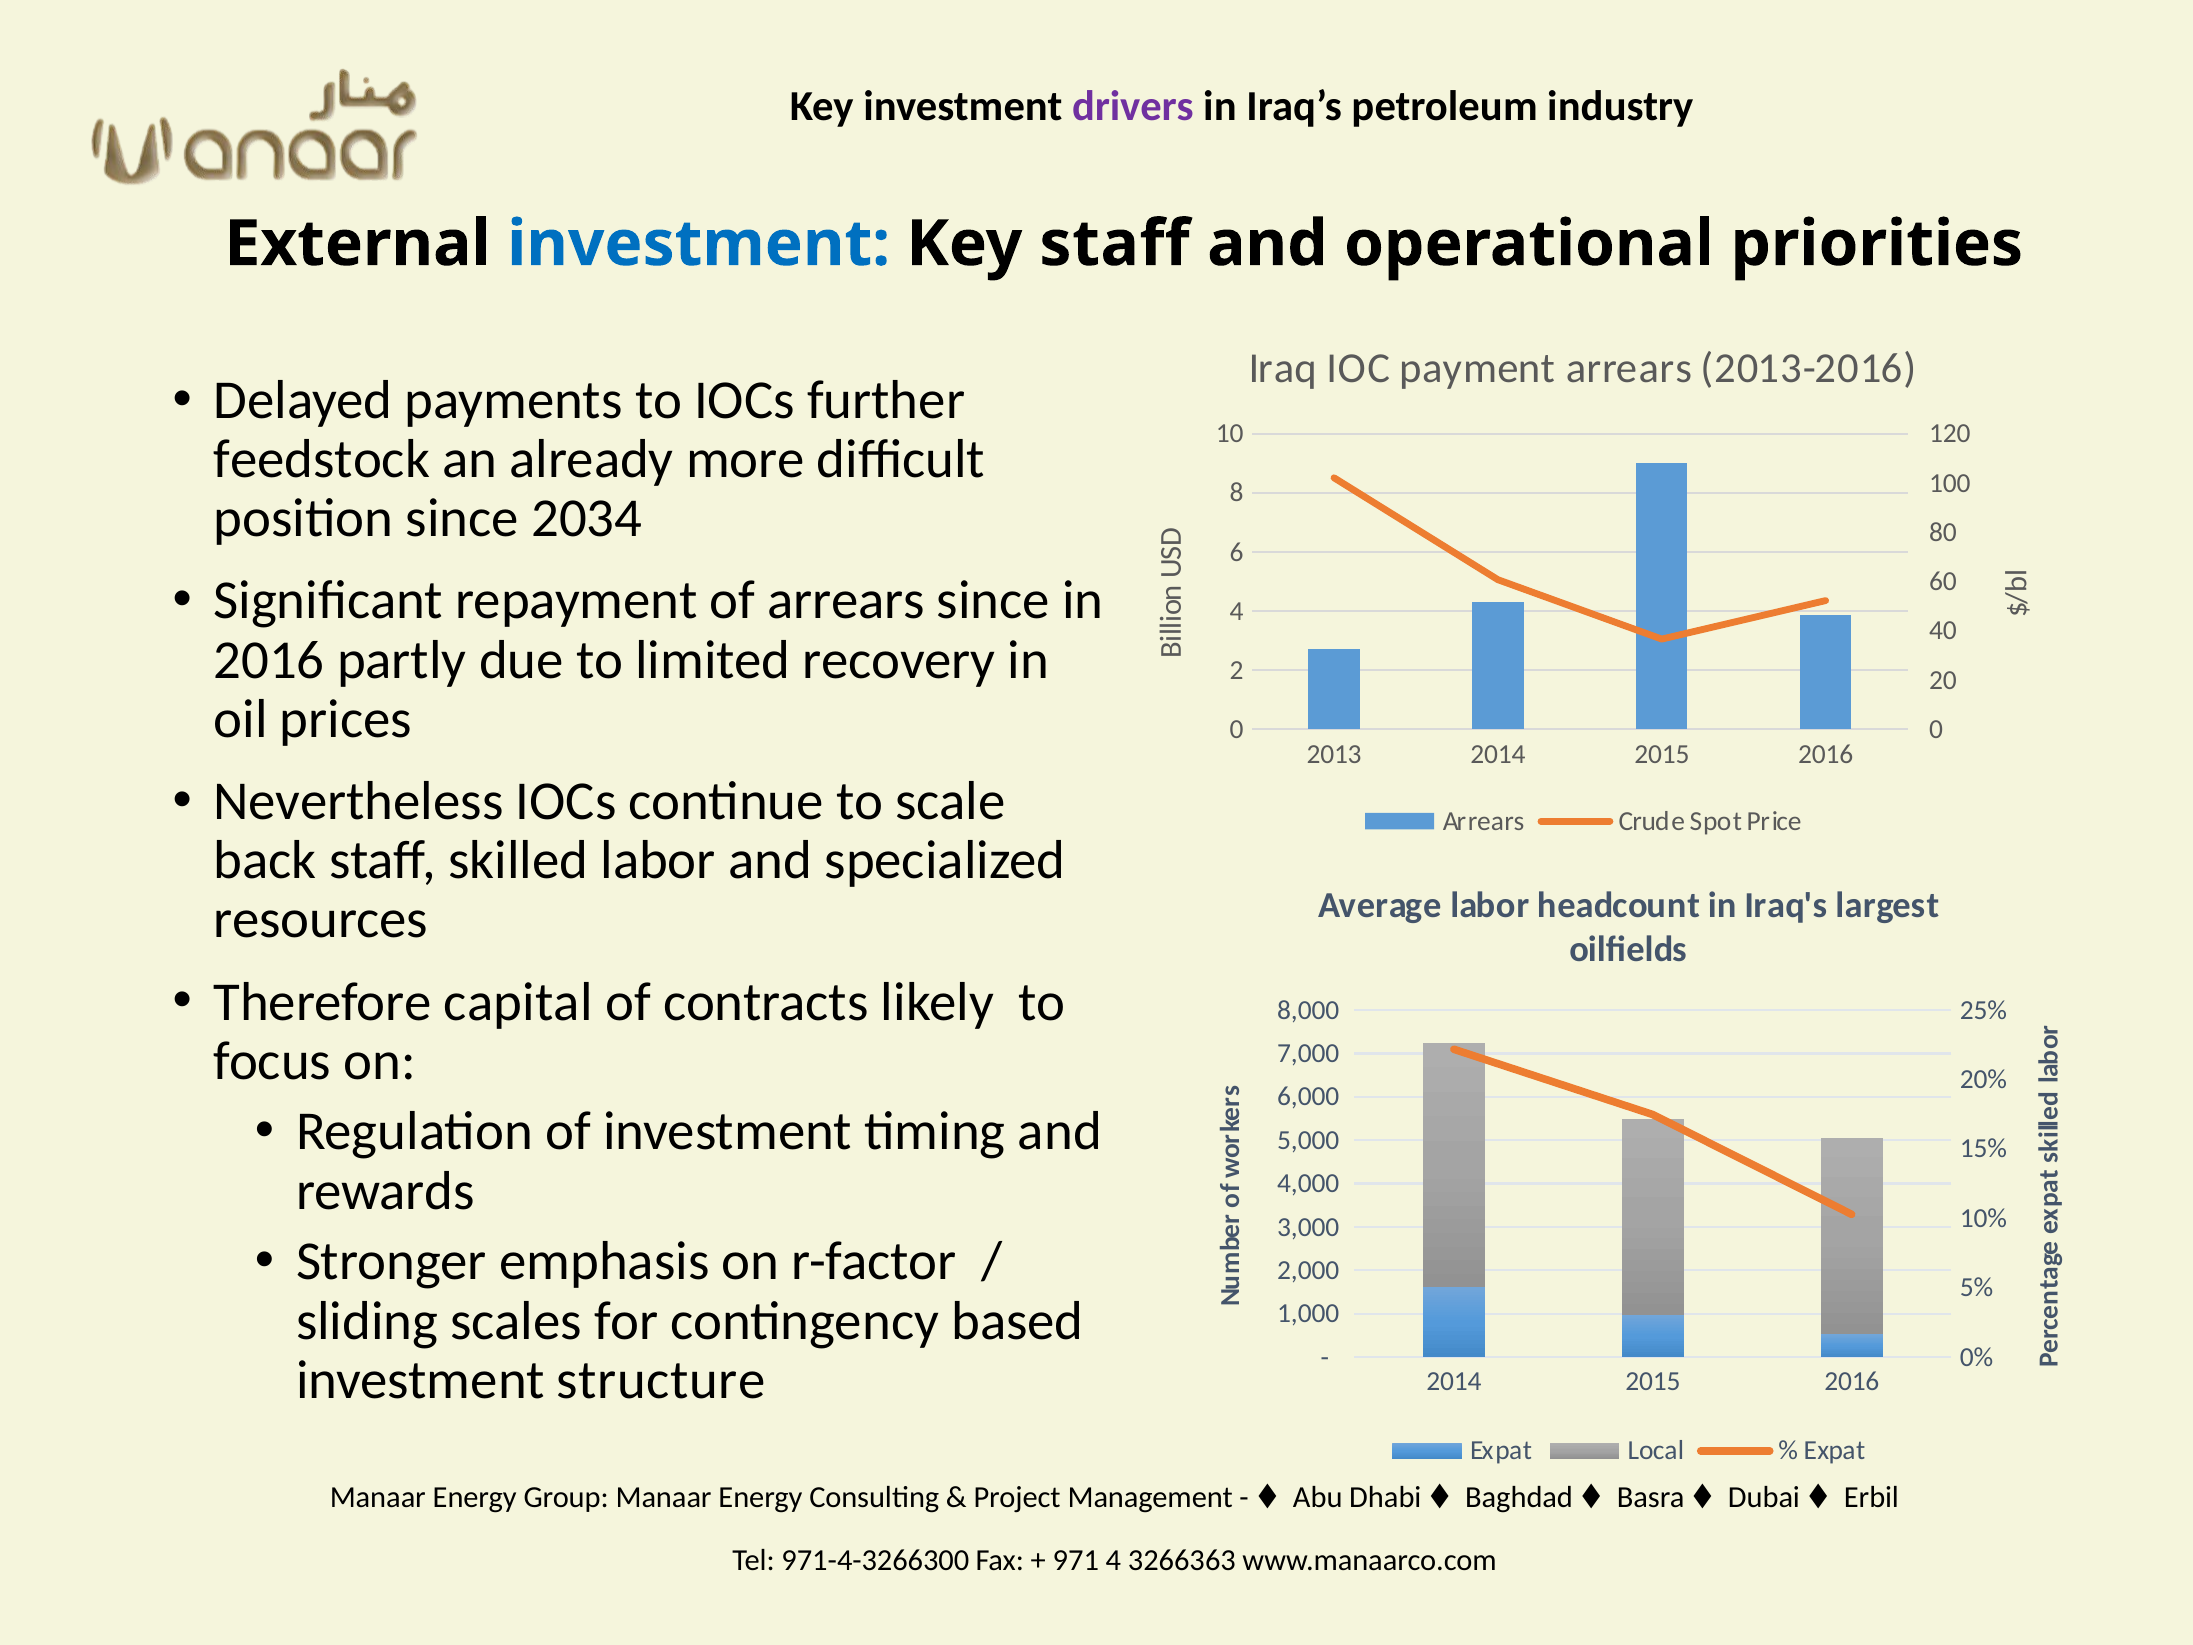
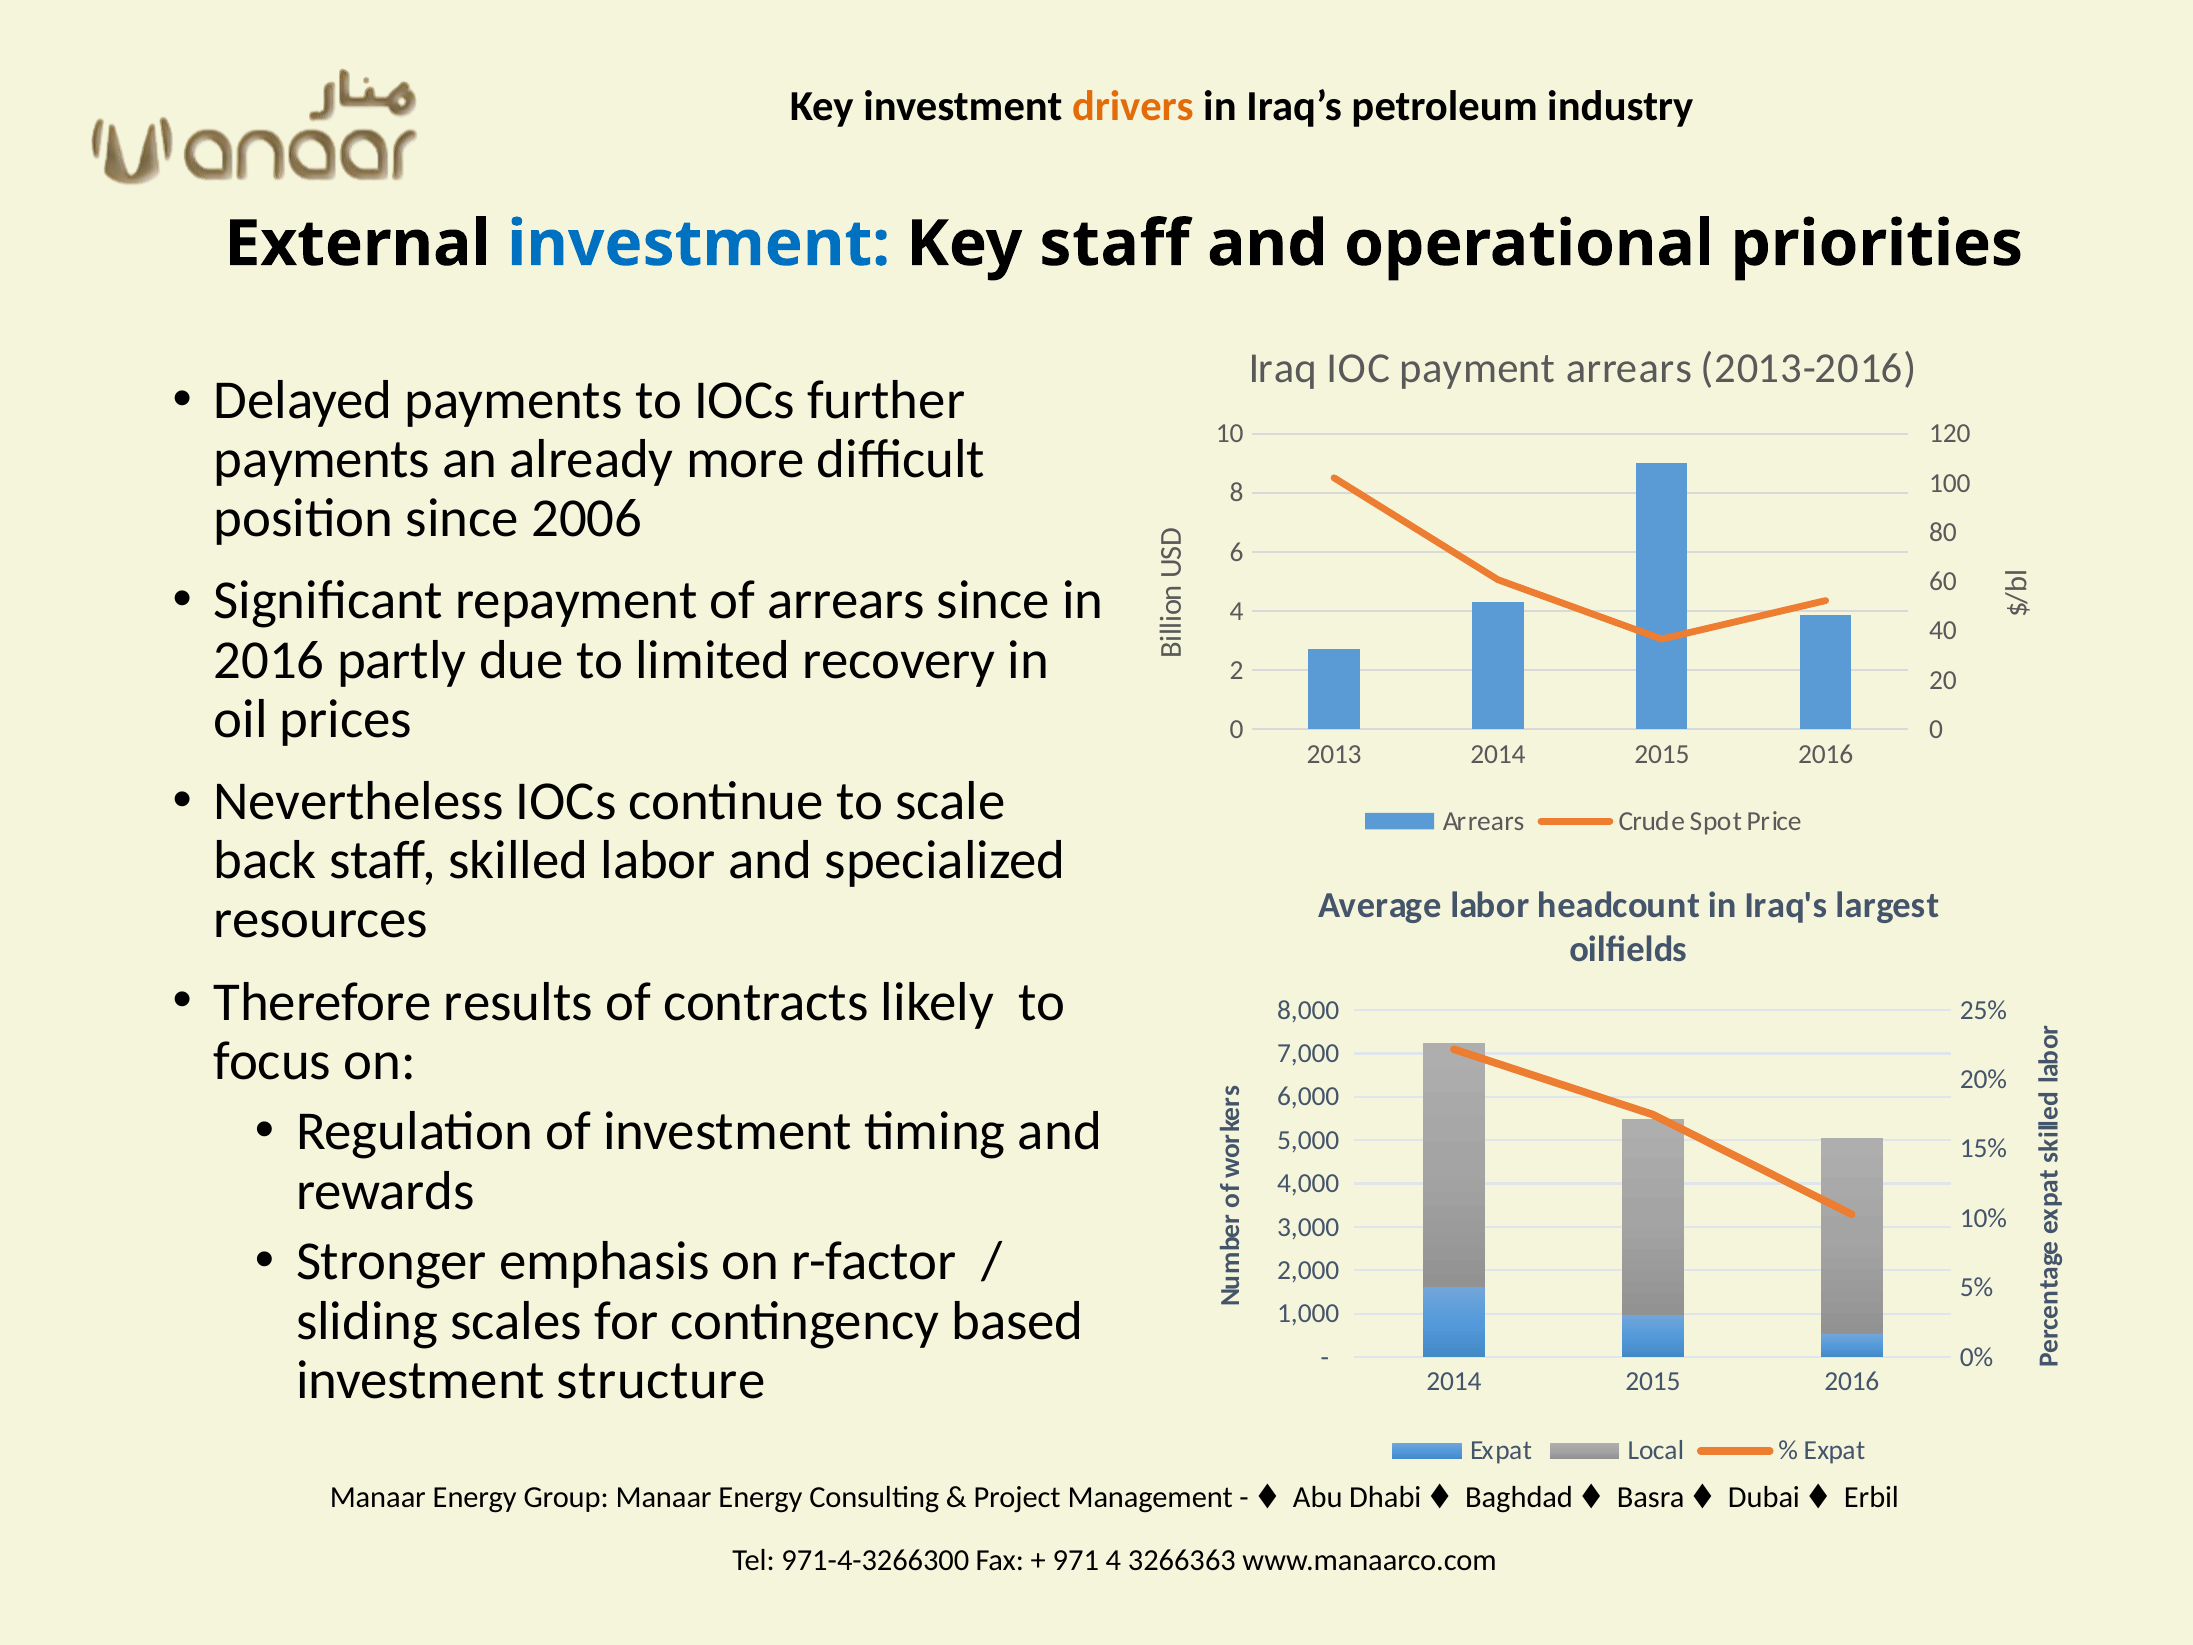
drivers colour: purple -> orange
feedstock at (322, 459): feedstock -> payments
2034: 2034 -> 2006
capital: capital -> results
